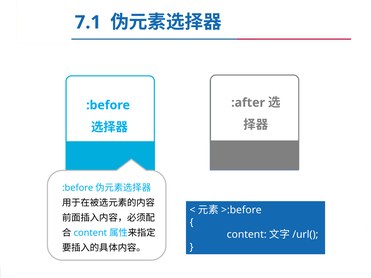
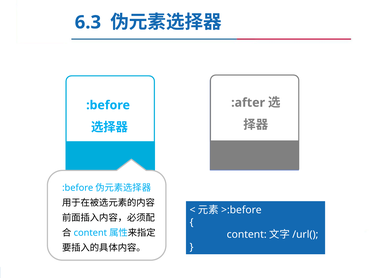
7.1: 7.1 -> 6.3
